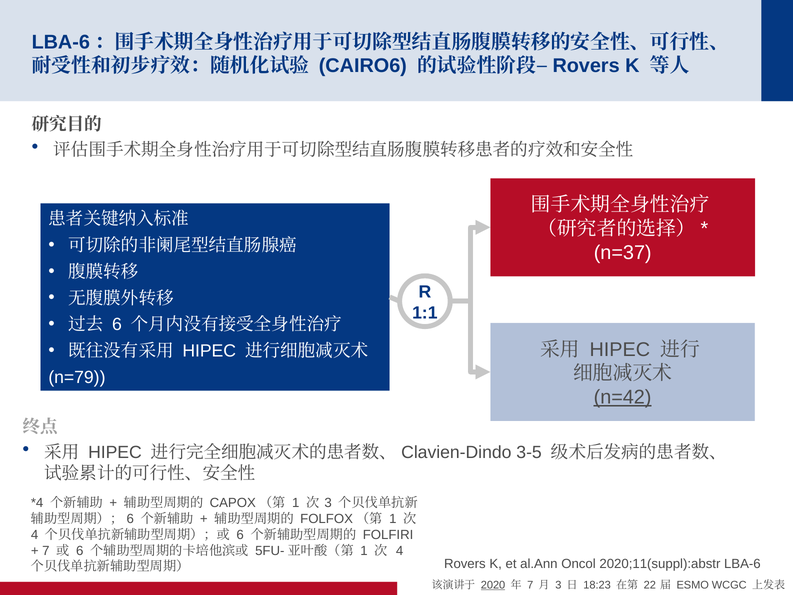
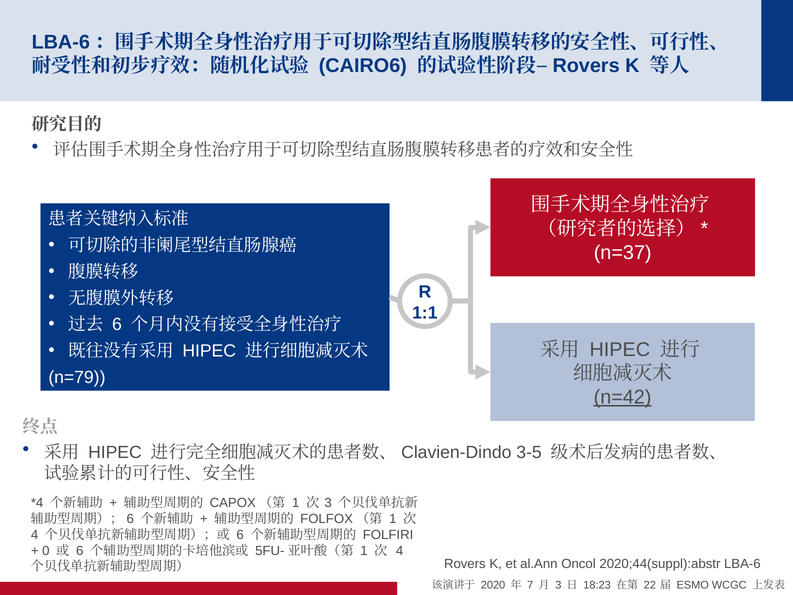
7 at (46, 550): 7 -> 0
2020;11(suppl):abstr: 2020;11(suppl):abstr -> 2020;44(suppl):abstr
2020 underline: present -> none
